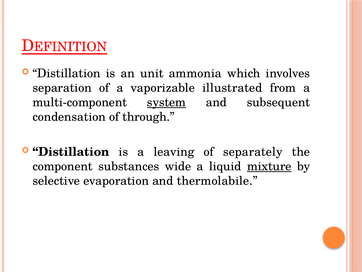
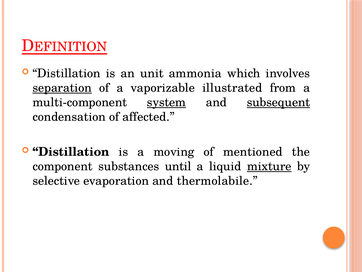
separation underline: none -> present
subsequent underline: none -> present
through: through -> affected
leaving: leaving -> moving
separately: separately -> mentioned
wide: wide -> until
